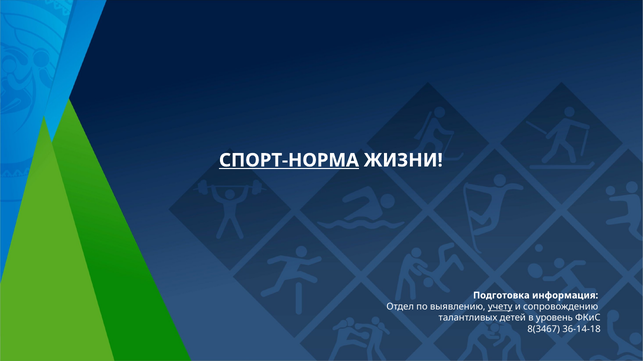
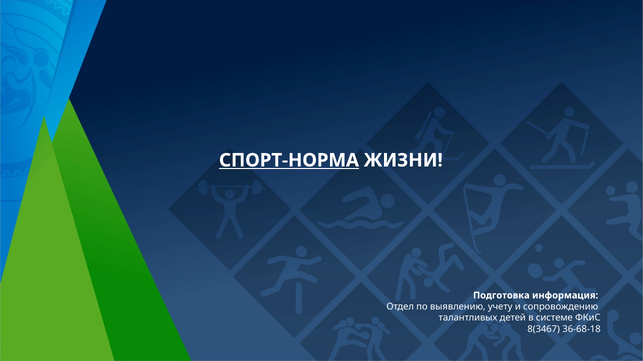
учету underline: present -> none
уровень: уровень -> системе
36-14-18: 36-14-18 -> 36-68-18
